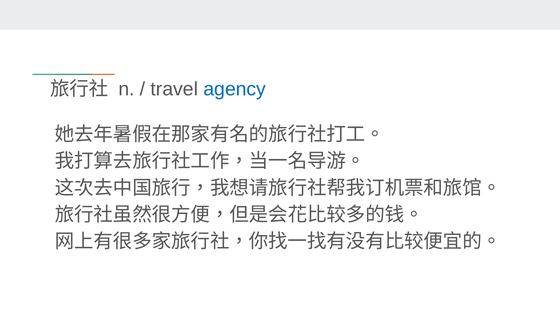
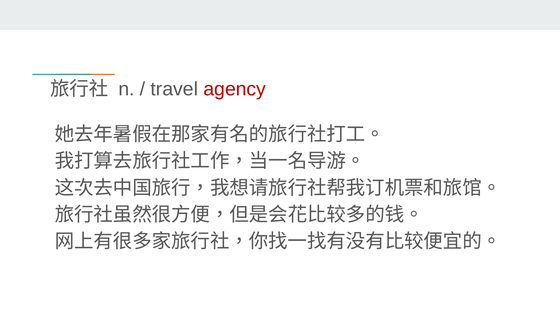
agency colour: blue -> red
